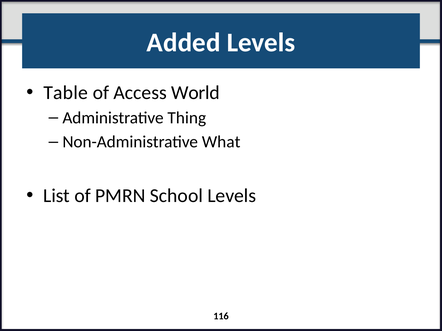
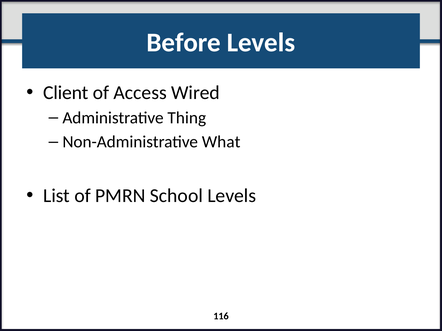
Added: Added -> Before
Table: Table -> Client
World: World -> Wired
